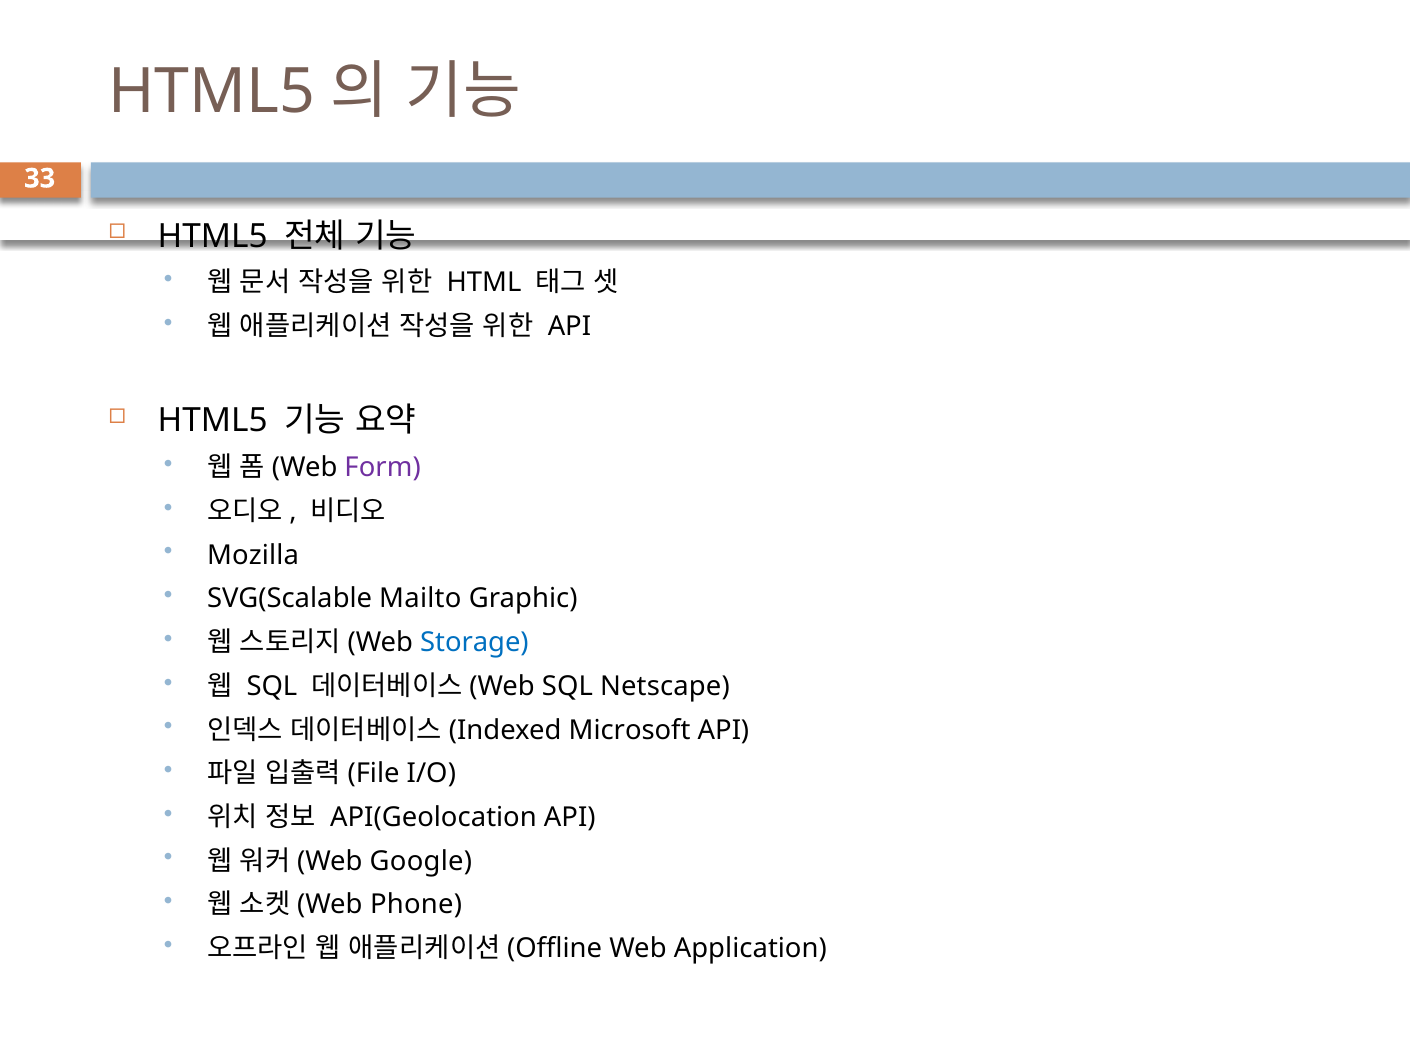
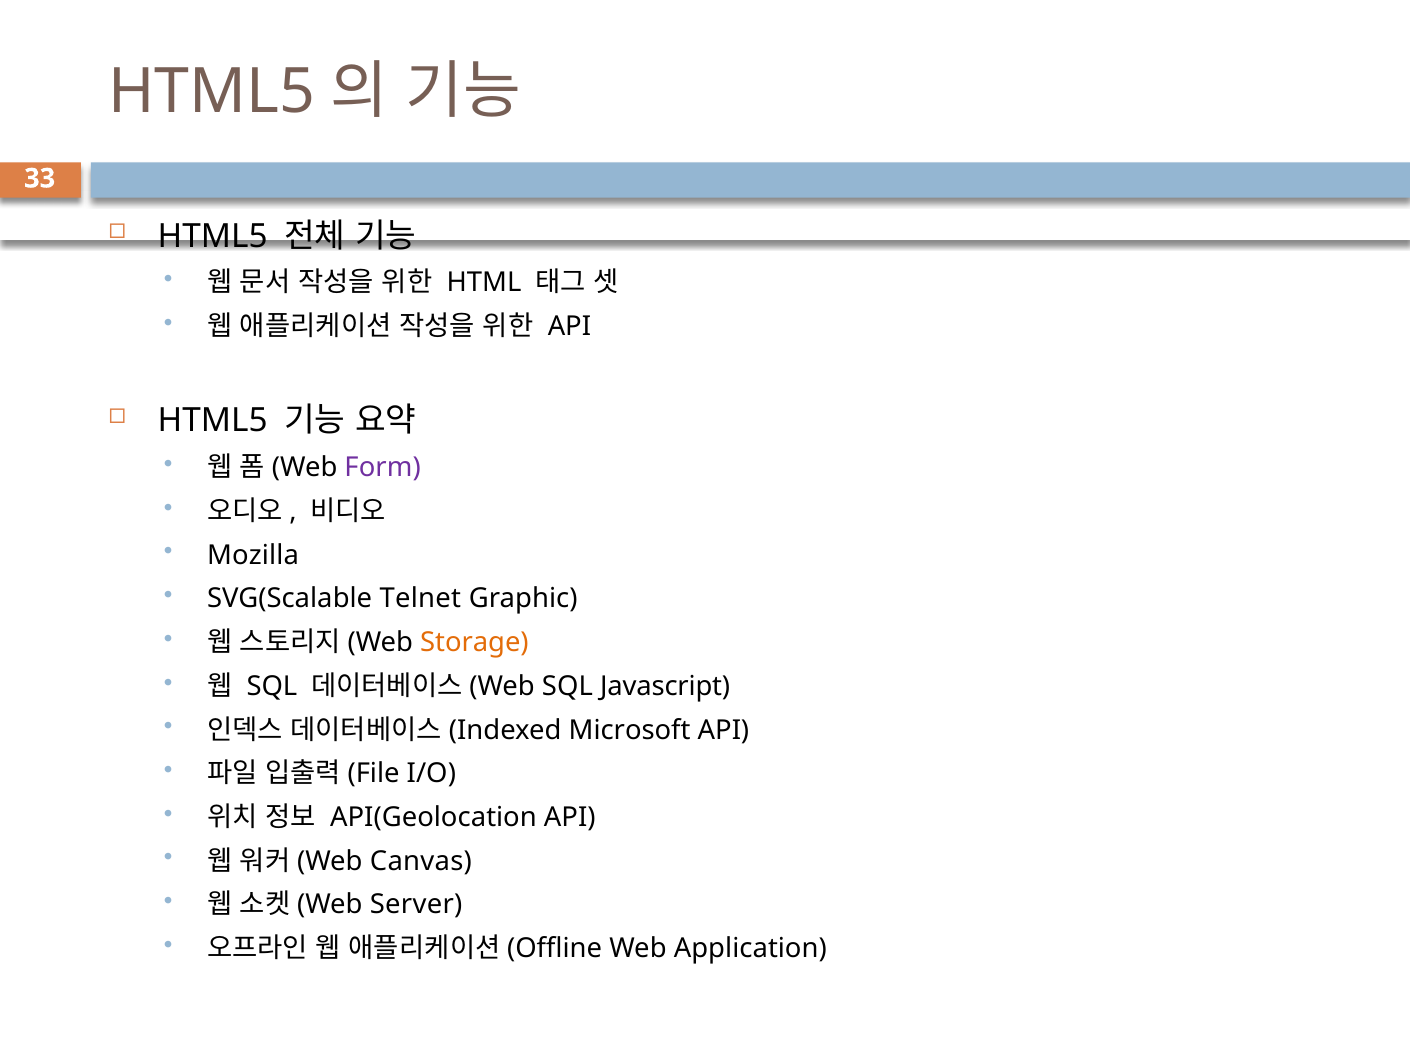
Mailto: Mailto -> Telnet
Storage colour: blue -> orange
Netscape: Netscape -> Javascript
Google: Google -> Canvas
Phone: Phone -> Server
